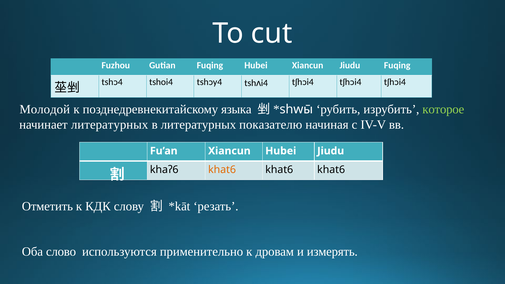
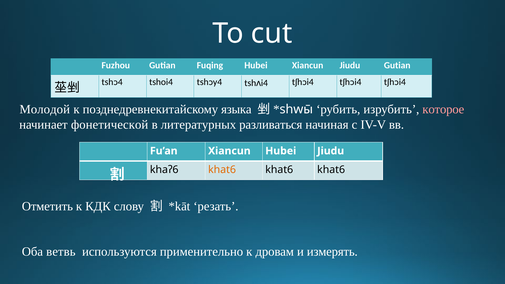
Jiudu Fuqing: Fuqing -> Gutian
которое colour: light green -> pink
начинает литературных: литературных -> фонетической
показателю: показателю -> разливаться
слово: слово -> ветвь
